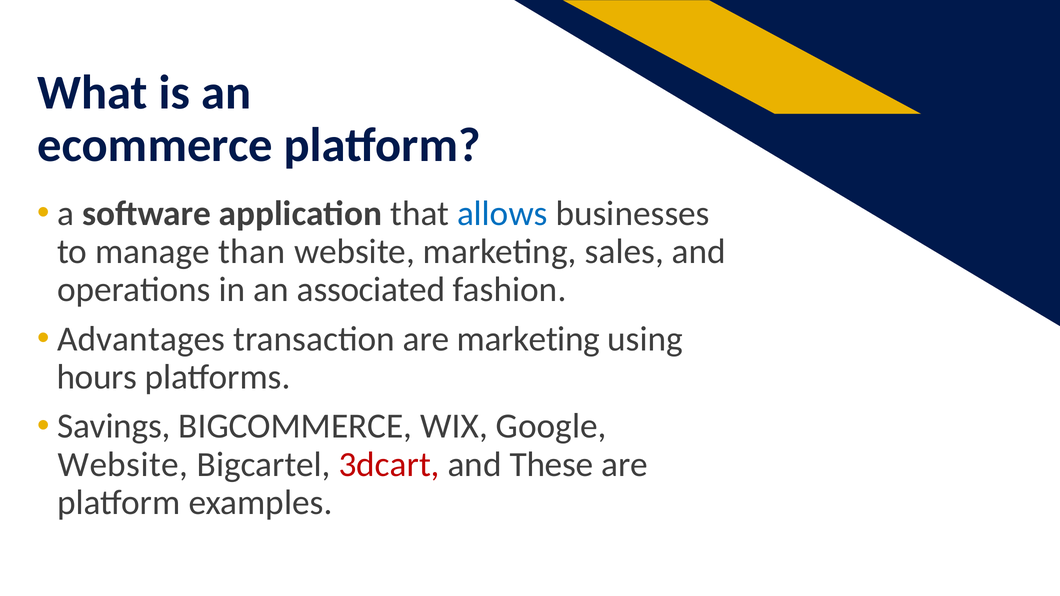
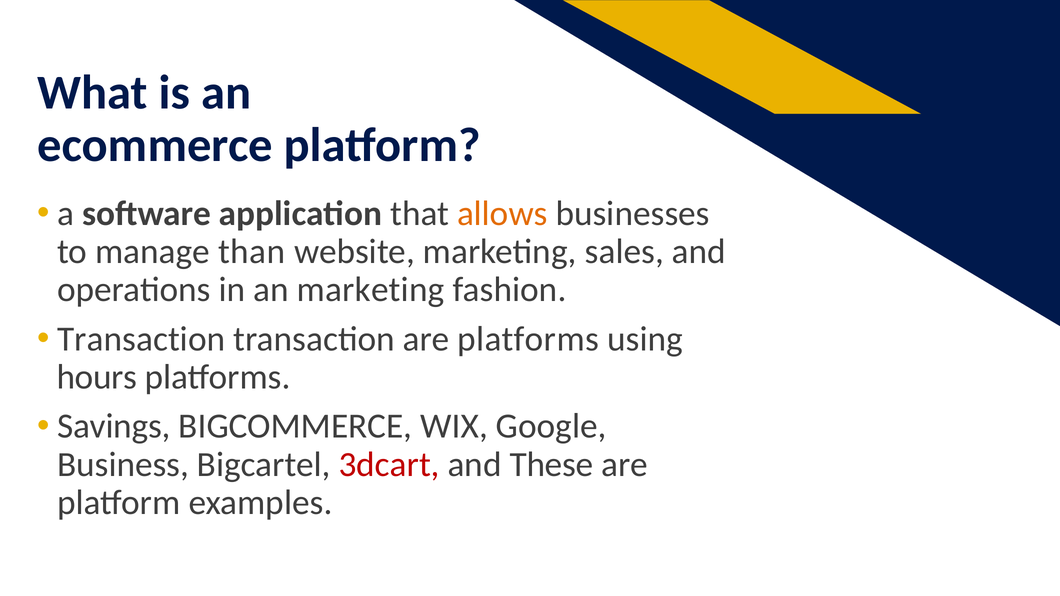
allows colour: blue -> orange
an associated: associated -> marketing
Advantages at (141, 339): Advantages -> Transaction
are marketing: marketing -> platforms
Website at (123, 465): Website -> Business
